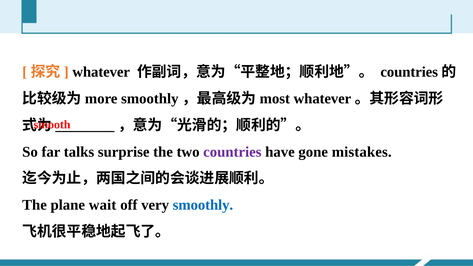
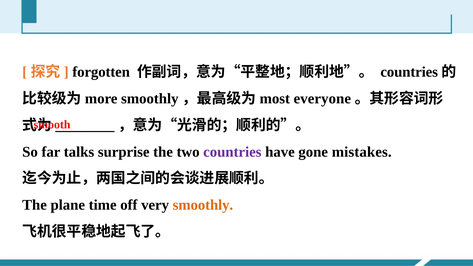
whatever at (101, 72): whatever -> forgotten
whatever at (322, 99): whatever -> everyone
wait: wait -> time
smoothly at (203, 205) colour: blue -> orange
